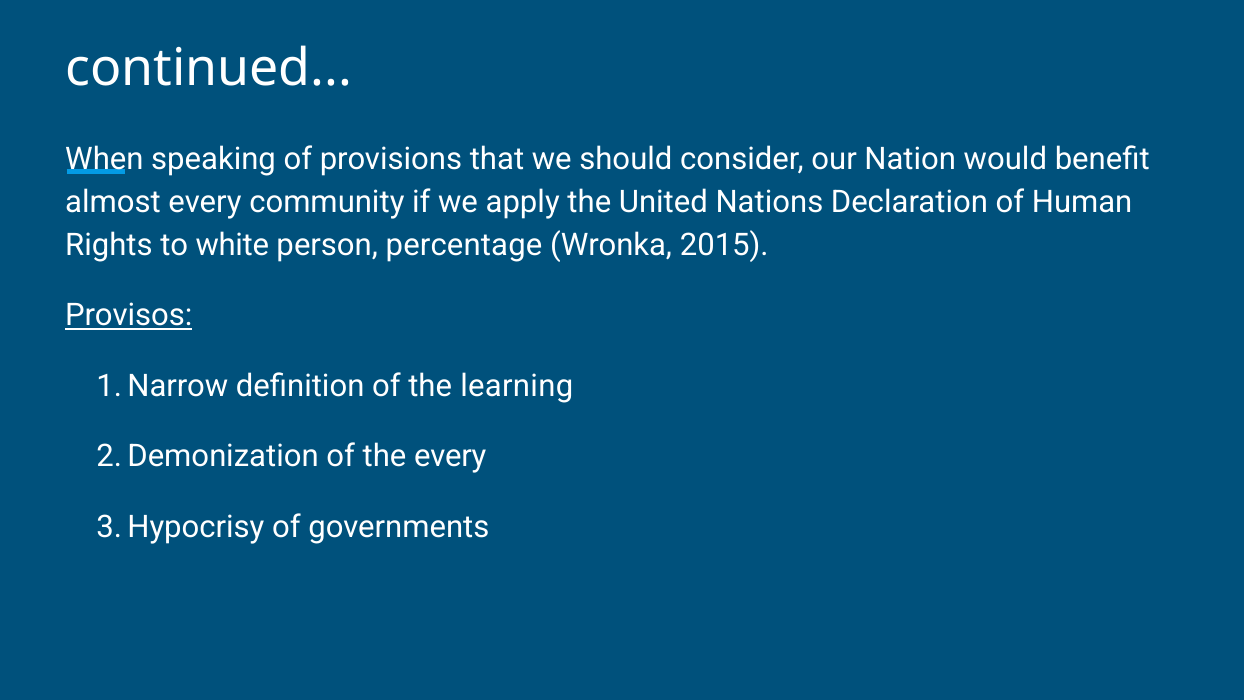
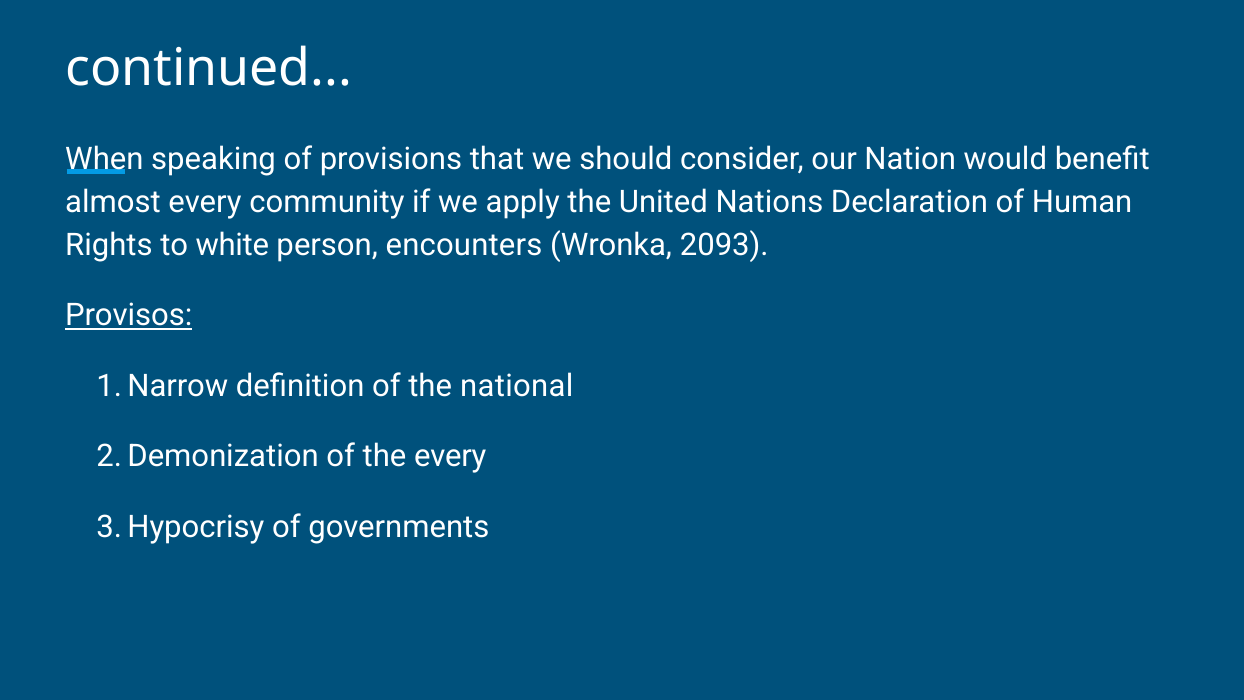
percentage: percentage -> encounters
2015: 2015 -> 2093
learning: learning -> national
